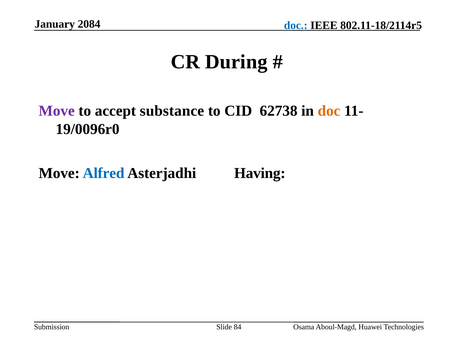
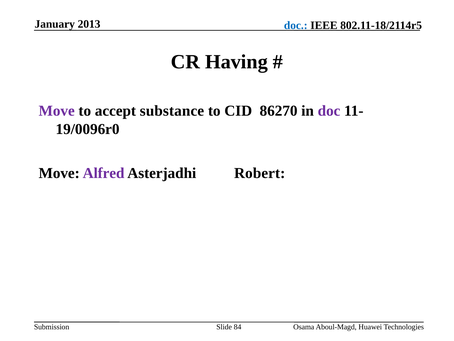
2084: 2084 -> 2013
During: During -> Having
62738: 62738 -> 86270
doc at (329, 111) colour: orange -> purple
Alfred colour: blue -> purple
Having: Having -> Robert
